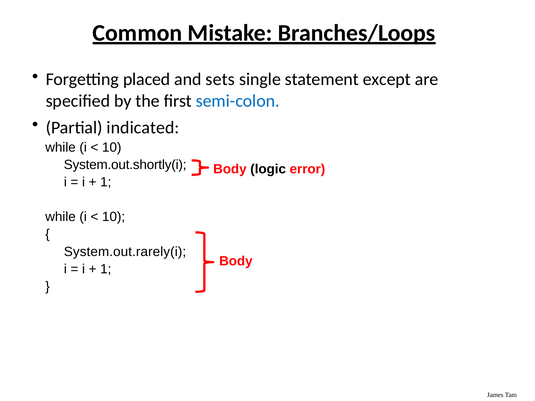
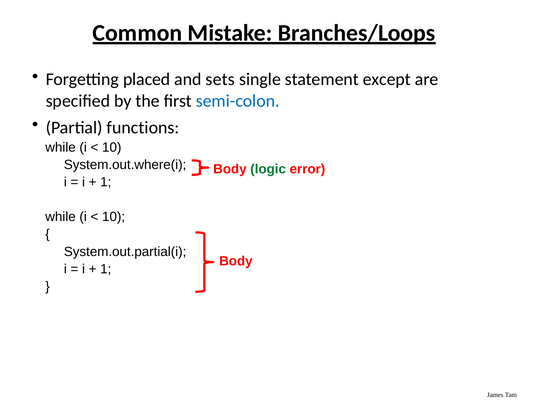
indicated: indicated -> functions
System.out.shortly(i: System.out.shortly(i -> System.out.where(i
logic colour: black -> green
System.out.rarely(i: System.out.rarely(i -> System.out.partial(i
